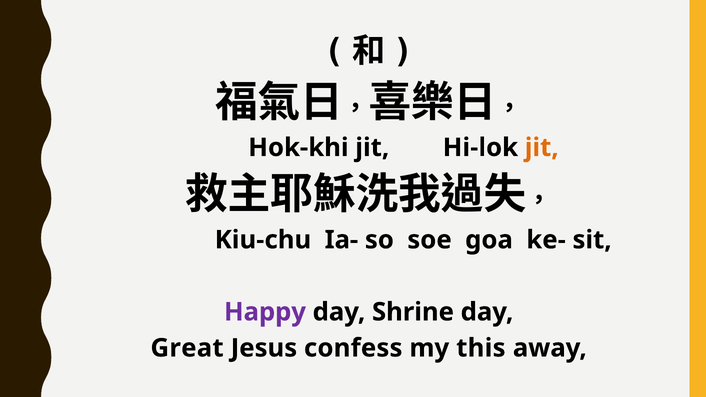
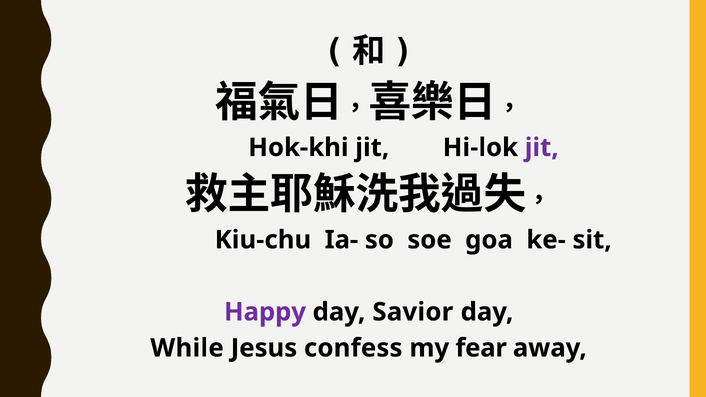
jit at (542, 148) colour: orange -> purple
Shrine: Shrine -> Savior
Great: Great -> While
this: this -> fear
